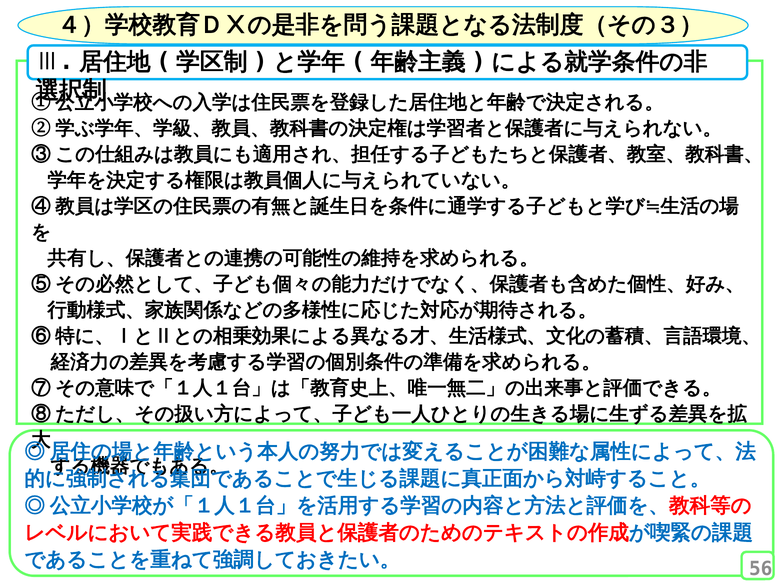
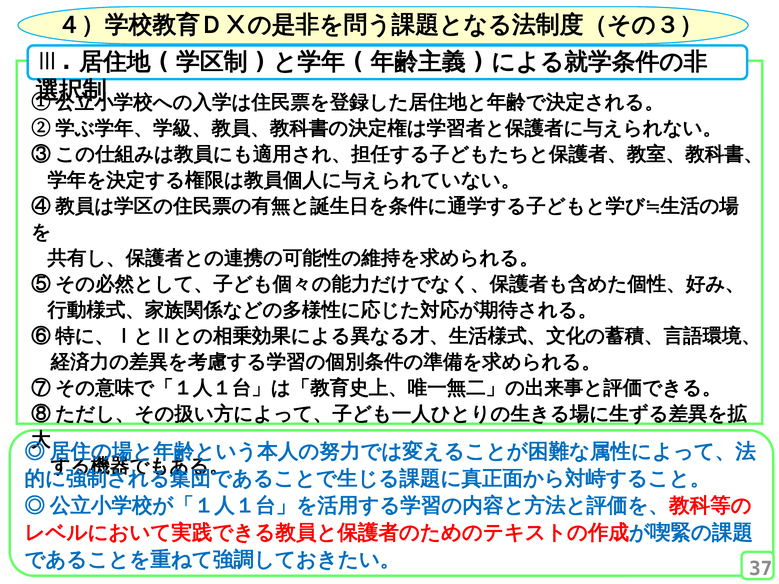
56: 56 -> 37
